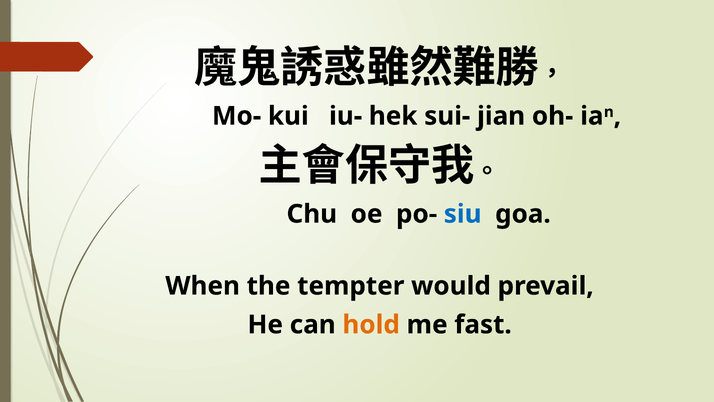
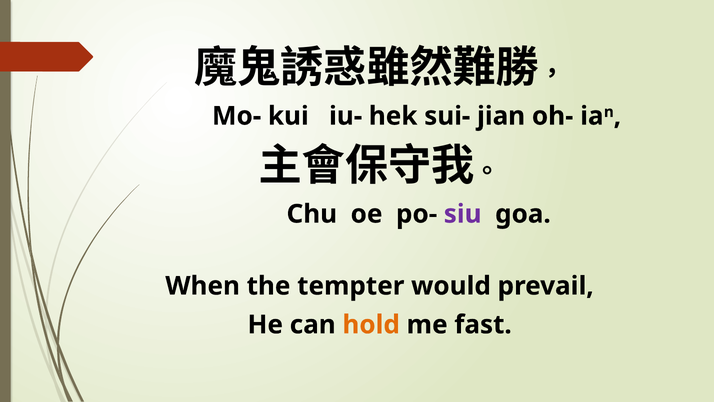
siu colour: blue -> purple
